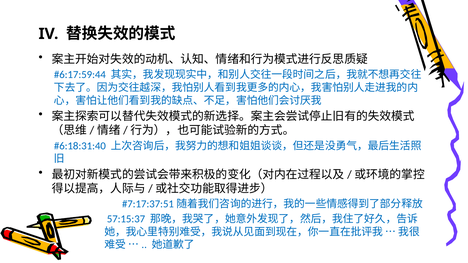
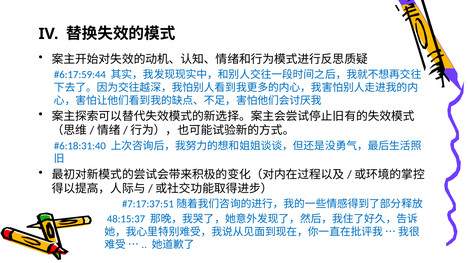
57:15:37: 57:15:37 -> 48:15:37
